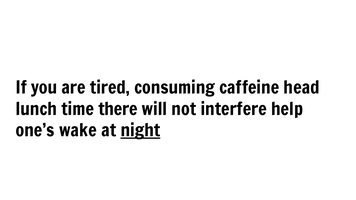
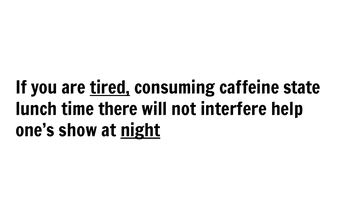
tired underline: none -> present
head: head -> state
wake: wake -> show
